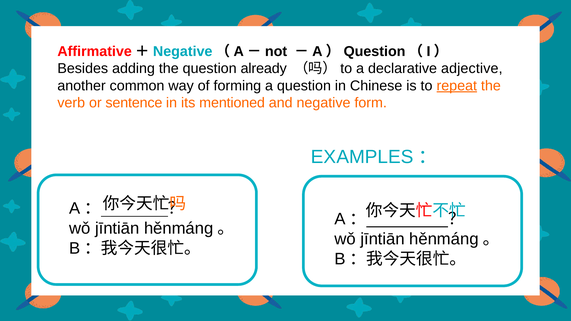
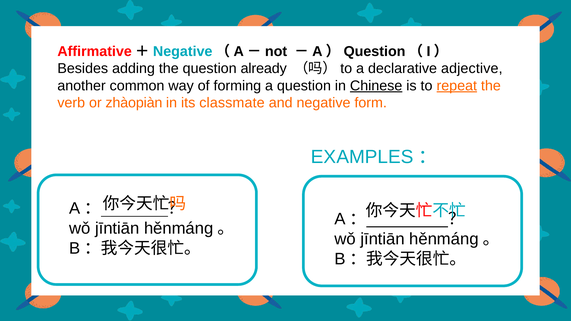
Chinese underline: none -> present
sentence: sentence -> zhàopiàn
mentioned: mentioned -> classmate
